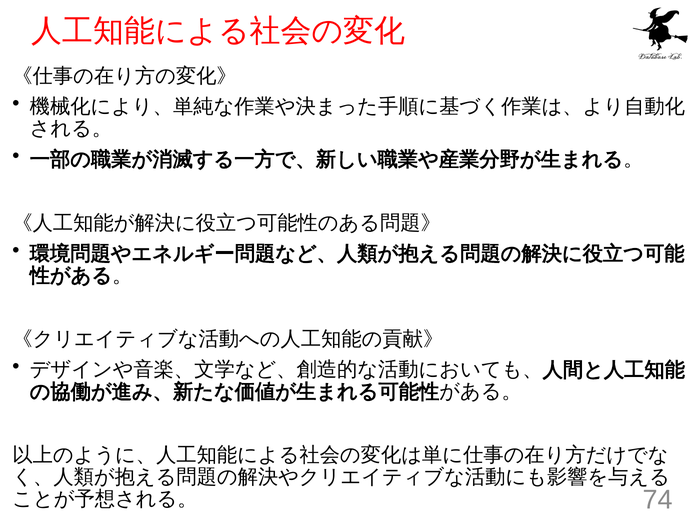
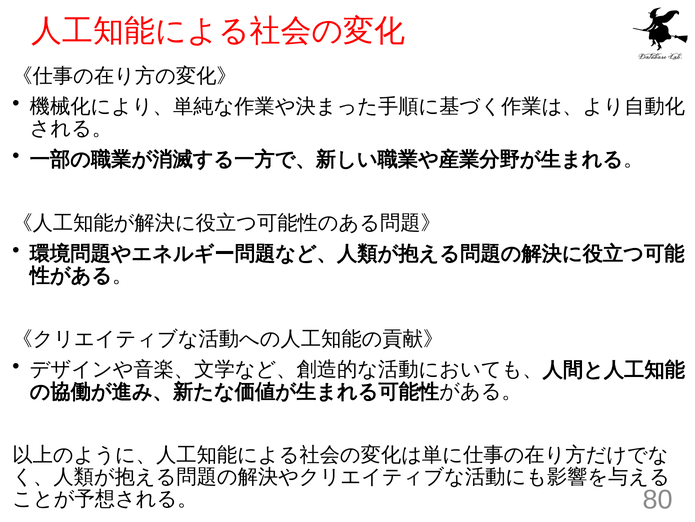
74: 74 -> 80
